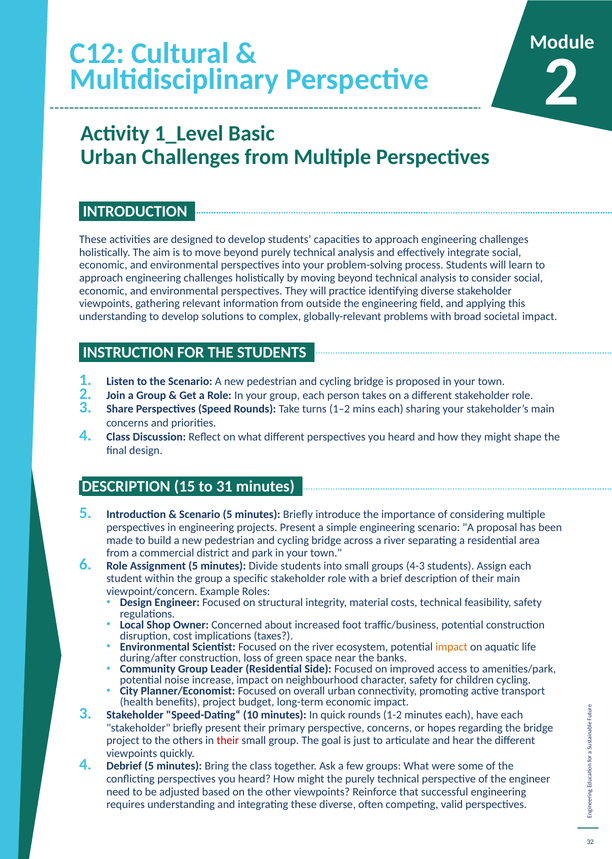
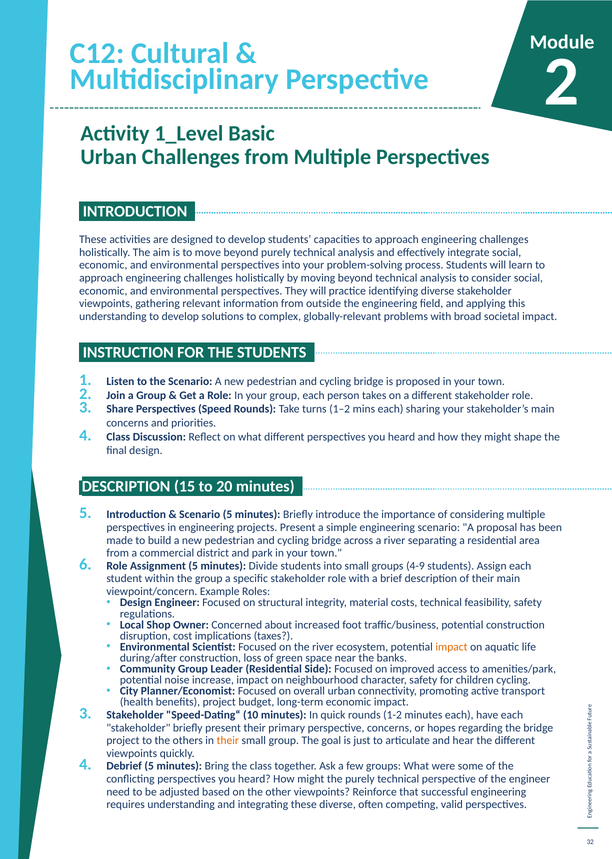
31: 31 -> 20
4-3: 4-3 -> 4-9
their at (228, 740) colour: red -> orange
